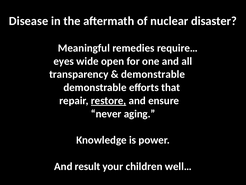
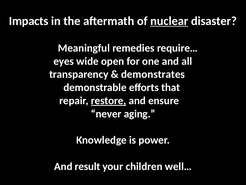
Disease: Disease -> Impacts
nuclear underline: none -> present
demonstrable at (153, 74): demonstrable -> demonstrates
